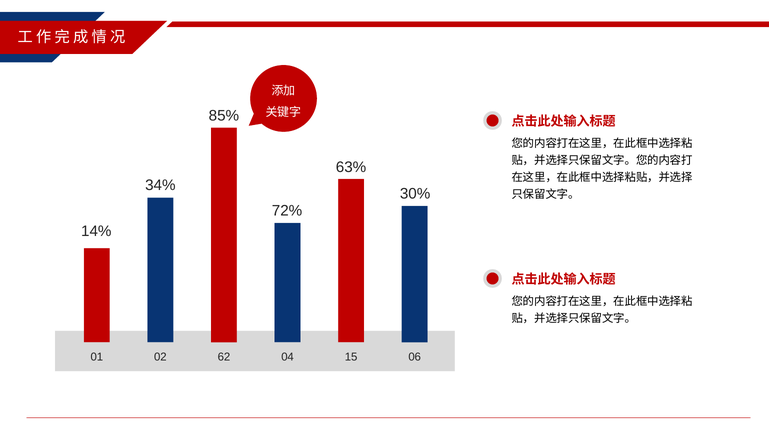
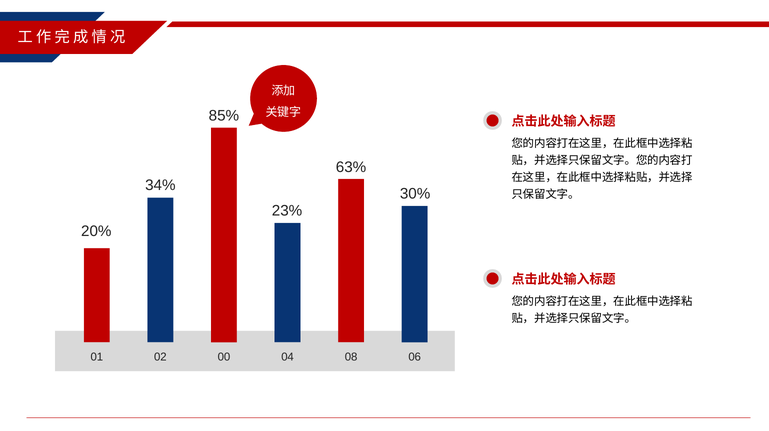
72%: 72% -> 23%
14%: 14% -> 20%
62: 62 -> 00
15: 15 -> 08
